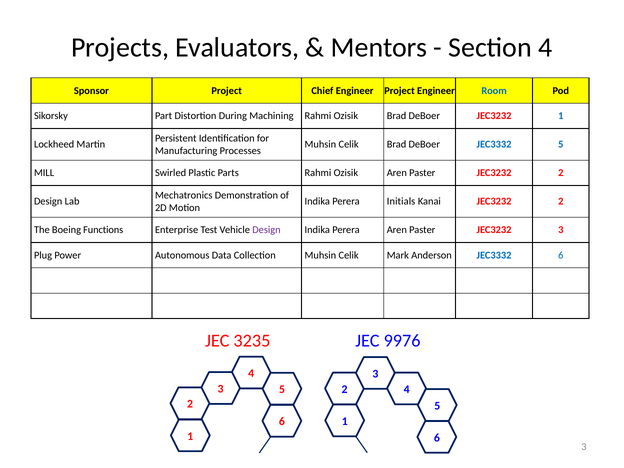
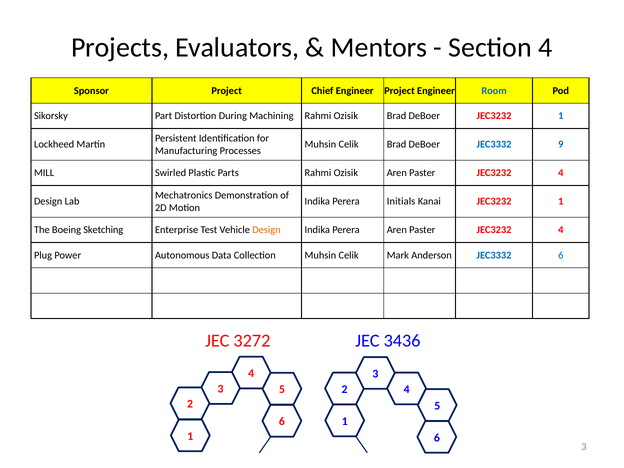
JEC3332 5: 5 -> 9
2 at (561, 173): 2 -> 4
Kanai JEC3232 2: 2 -> 1
Functions: Functions -> Sketching
Design at (266, 230) colour: purple -> orange
3 at (561, 230): 3 -> 4
3235: 3235 -> 3272
9976: 9976 -> 3436
